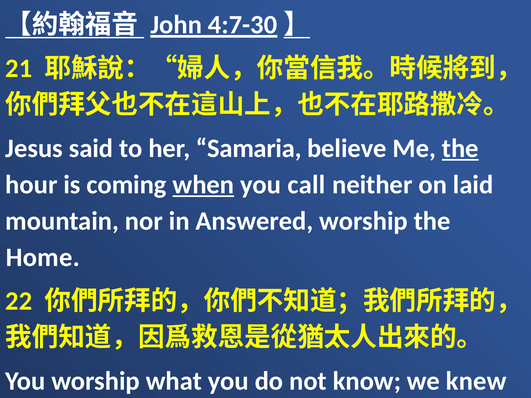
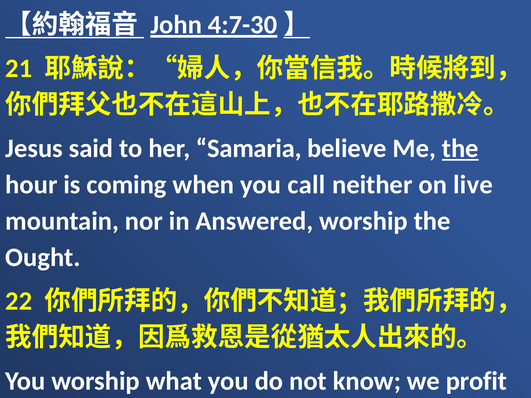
when underline: present -> none
laid: laid -> live
Home: Home -> Ought
knew: knew -> profit
